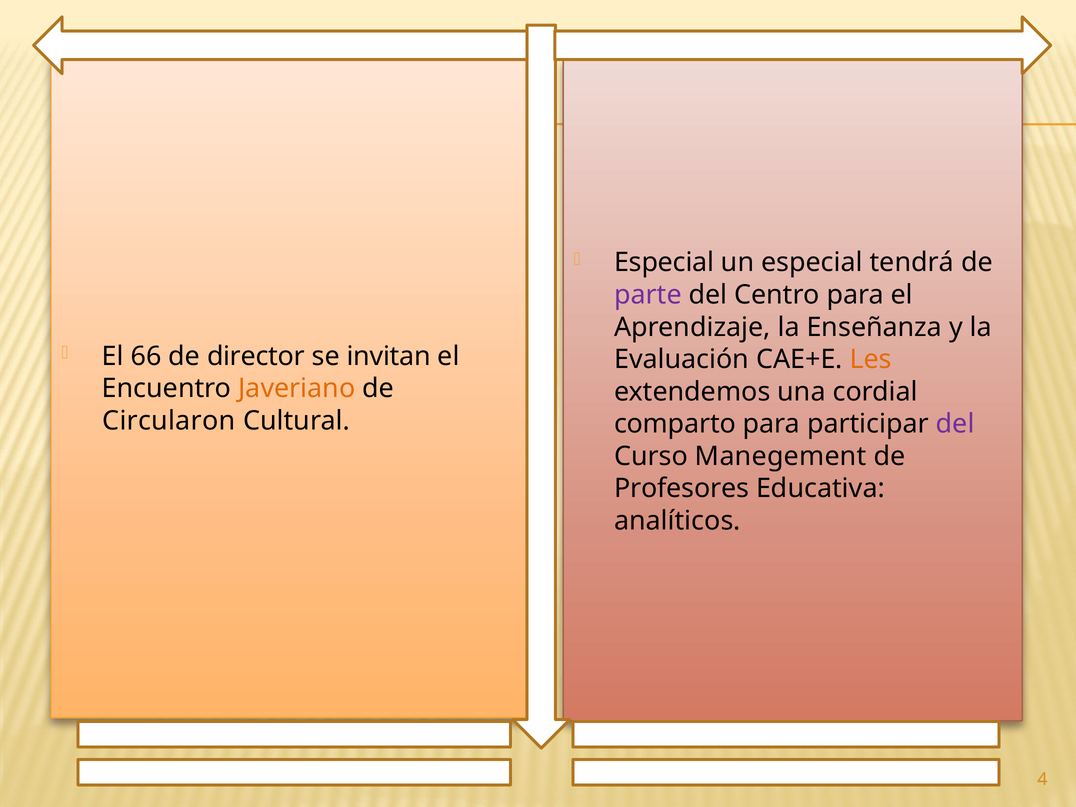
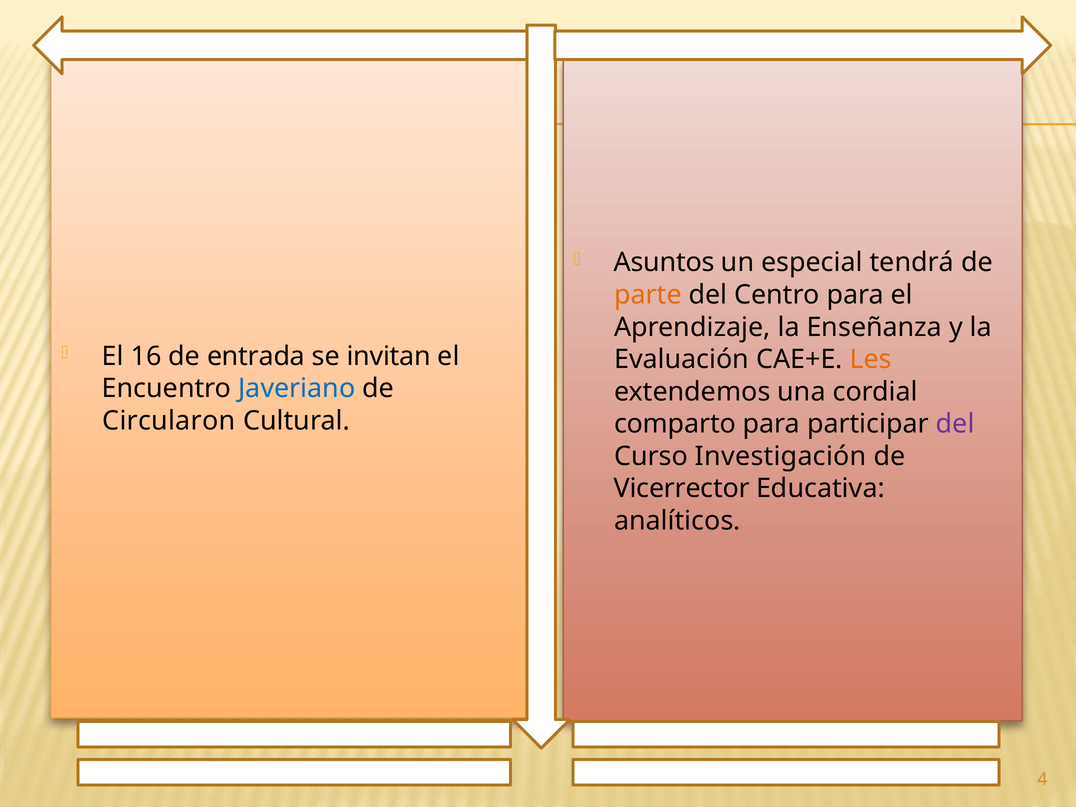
Especial at (664, 263): Especial -> Asuntos
parte colour: purple -> orange
66: 66 -> 16
director: director -> entrada
Javeriano colour: orange -> blue
Manegement: Manegement -> Investigación
Profesores: Profesores -> Vicerrector
